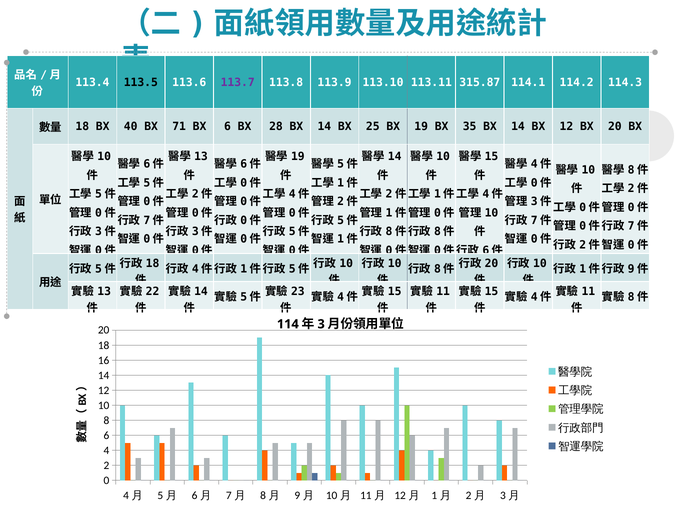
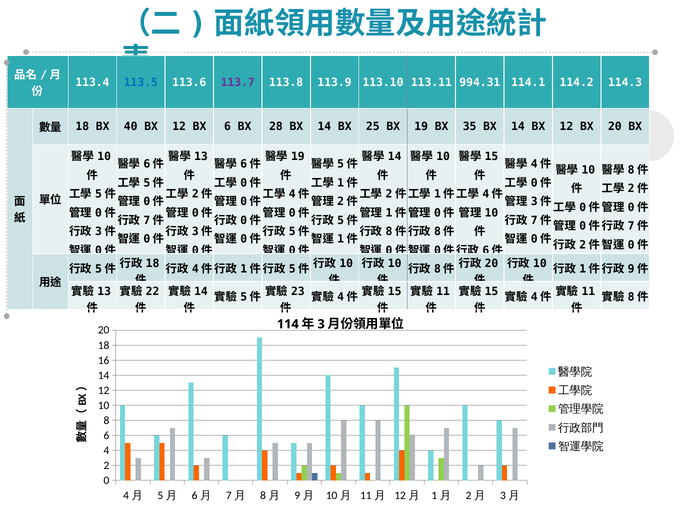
113.5 colour: black -> blue
315.87: 315.87 -> 994.31
40 BX 71: 71 -> 12
